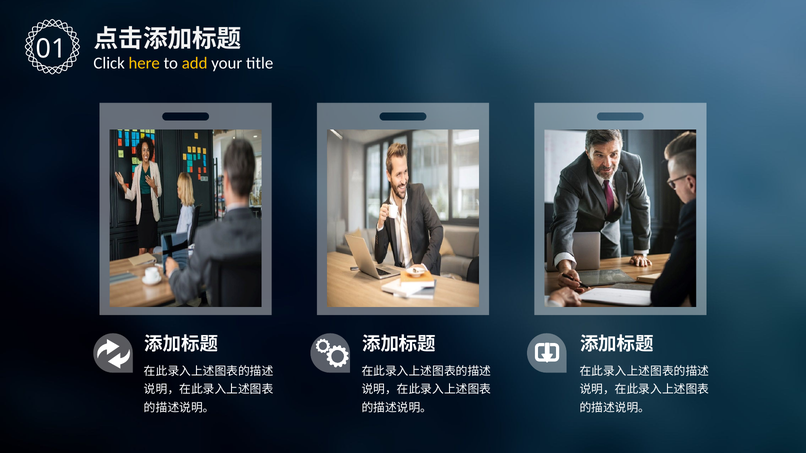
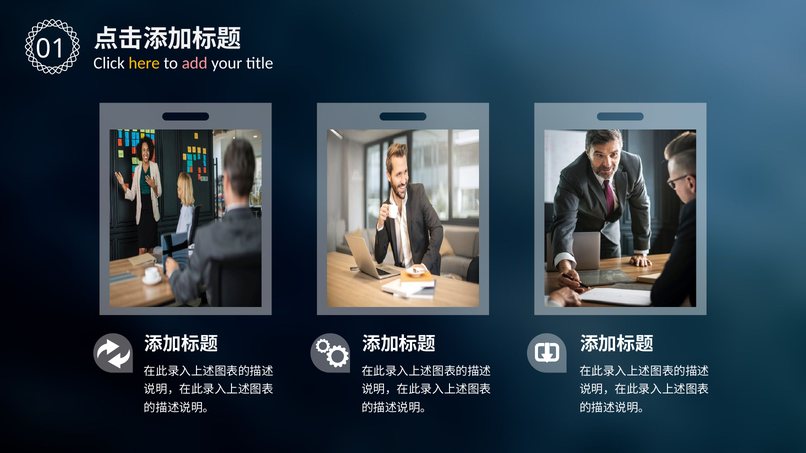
add colour: yellow -> pink
